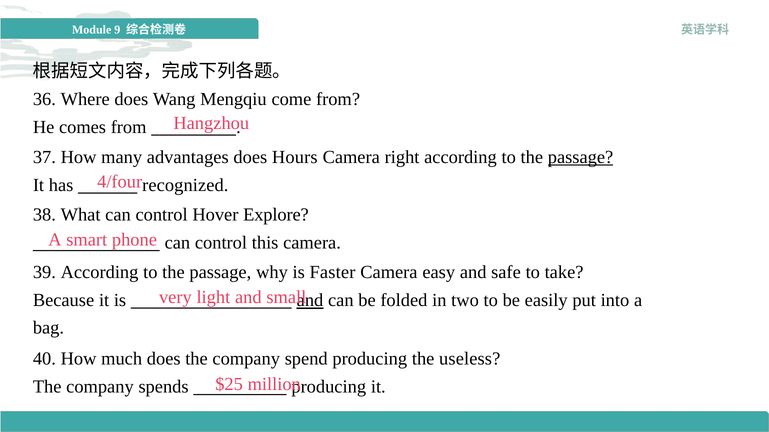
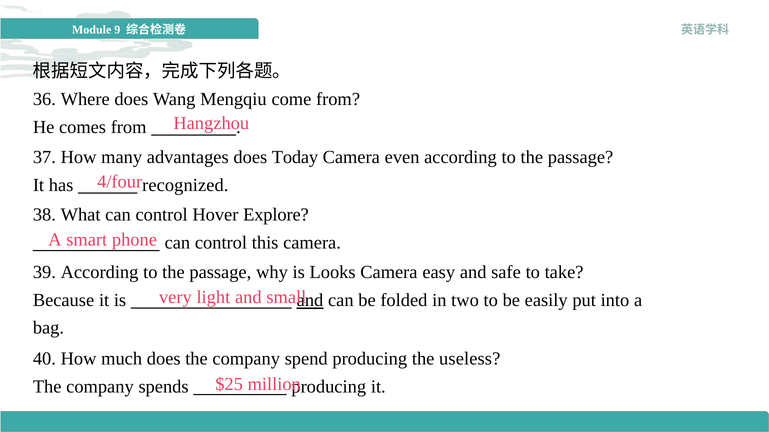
Hours: Hours -> Today
right: right -> even
passage at (581, 157) underline: present -> none
Faster: Faster -> Looks
